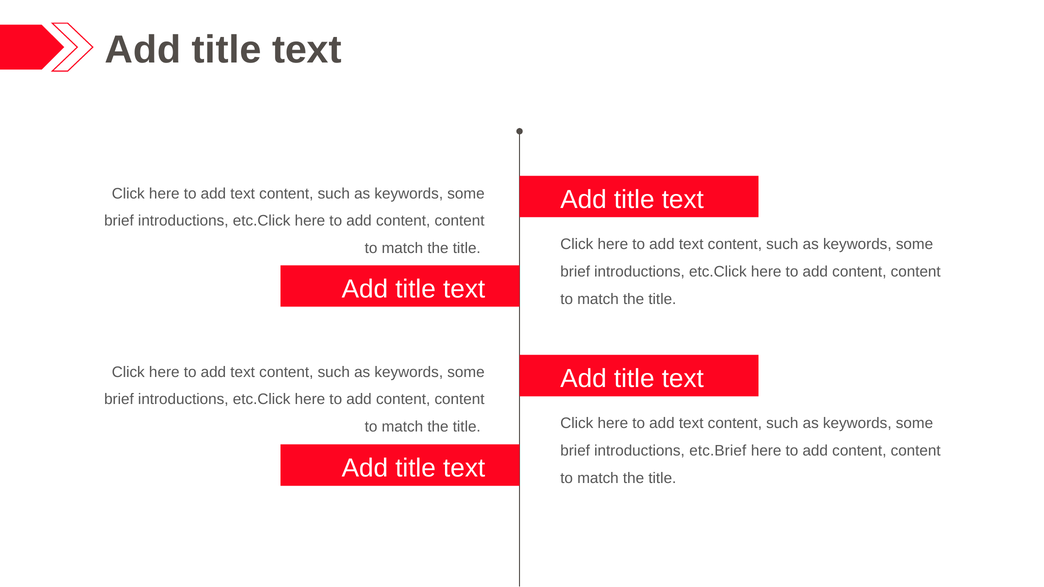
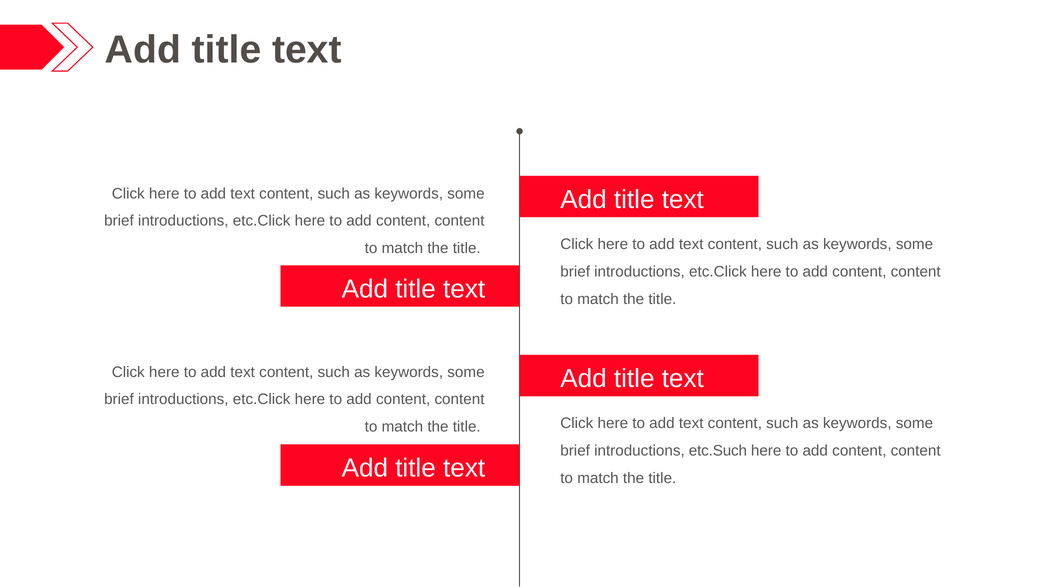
etc.Brief: etc.Brief -> etc.Such
